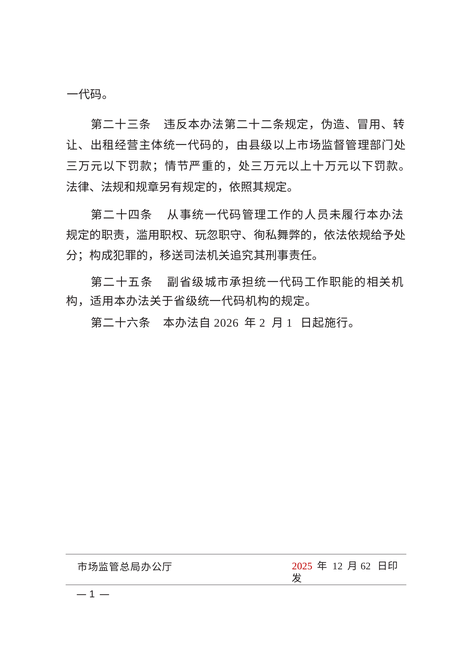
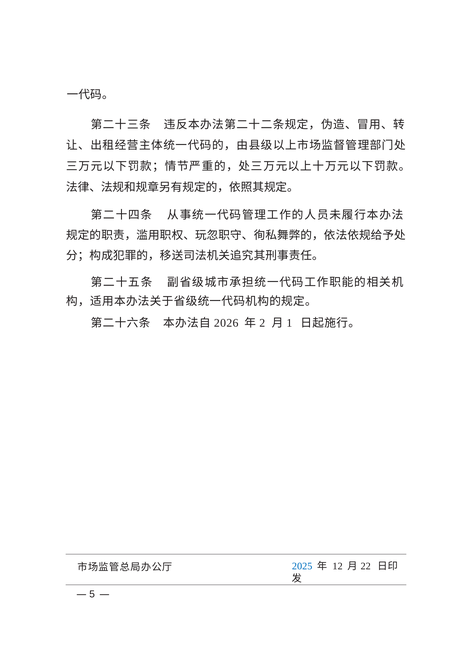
2025 colour: red -> blue
62: 62 -> 22
1 at (92, 594): 1 -> 5
